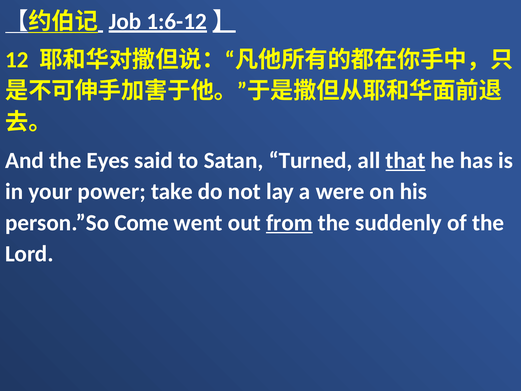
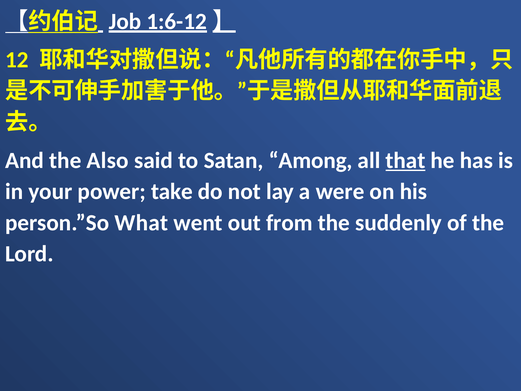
Eyes: Eyes -> Also
Turned: Turned -> Among
Come: Come -> What
from underline: present -> none
